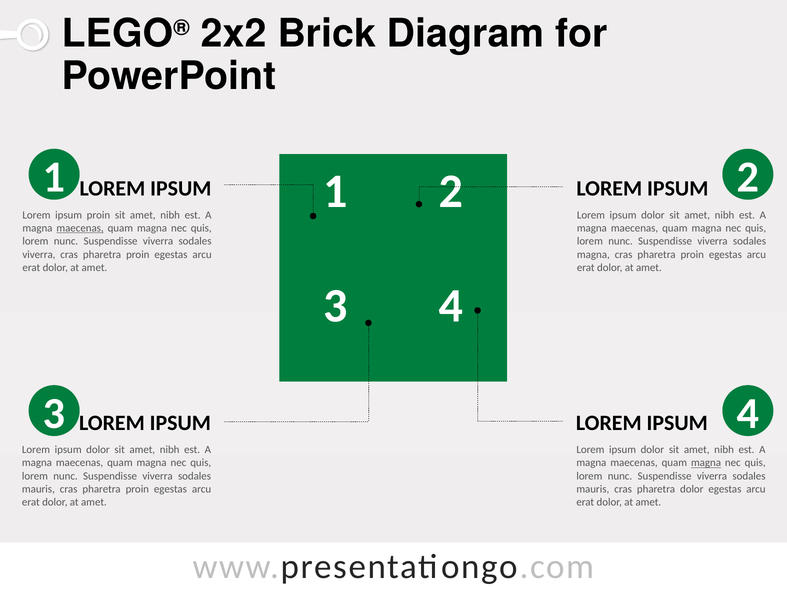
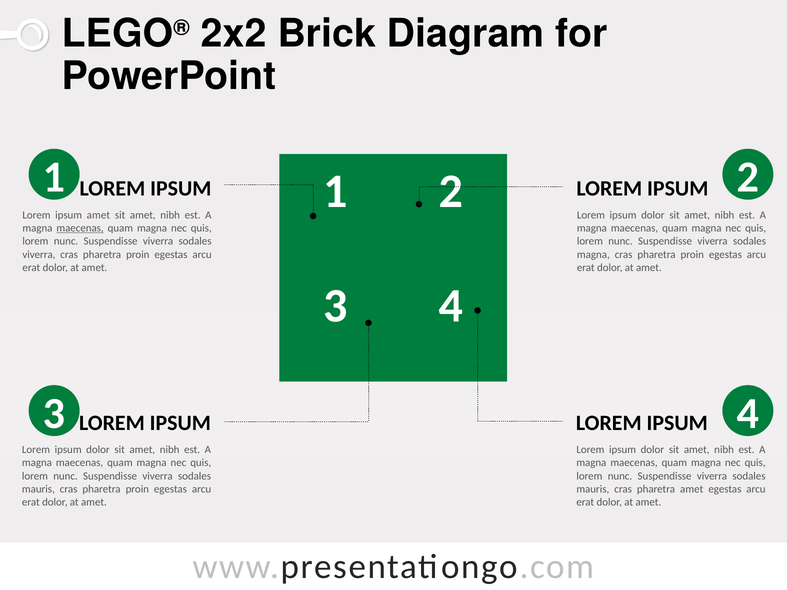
ipsum proin: proin -> amet
magna at (706, 463) underline: present -> none
pharetra dolor: dolor -> amet
